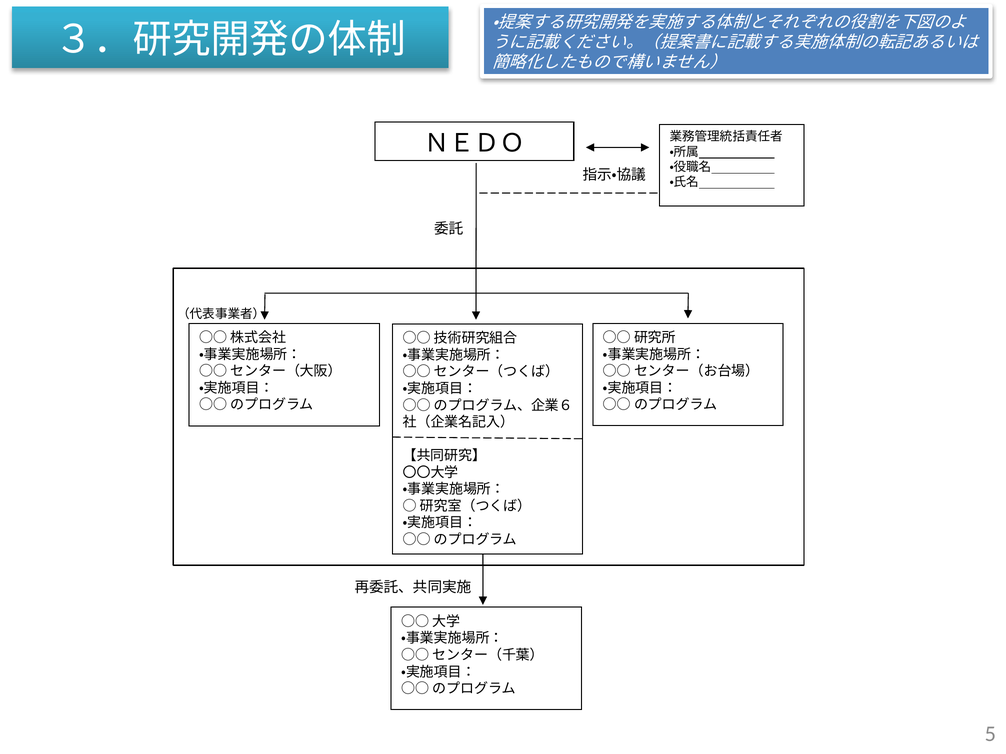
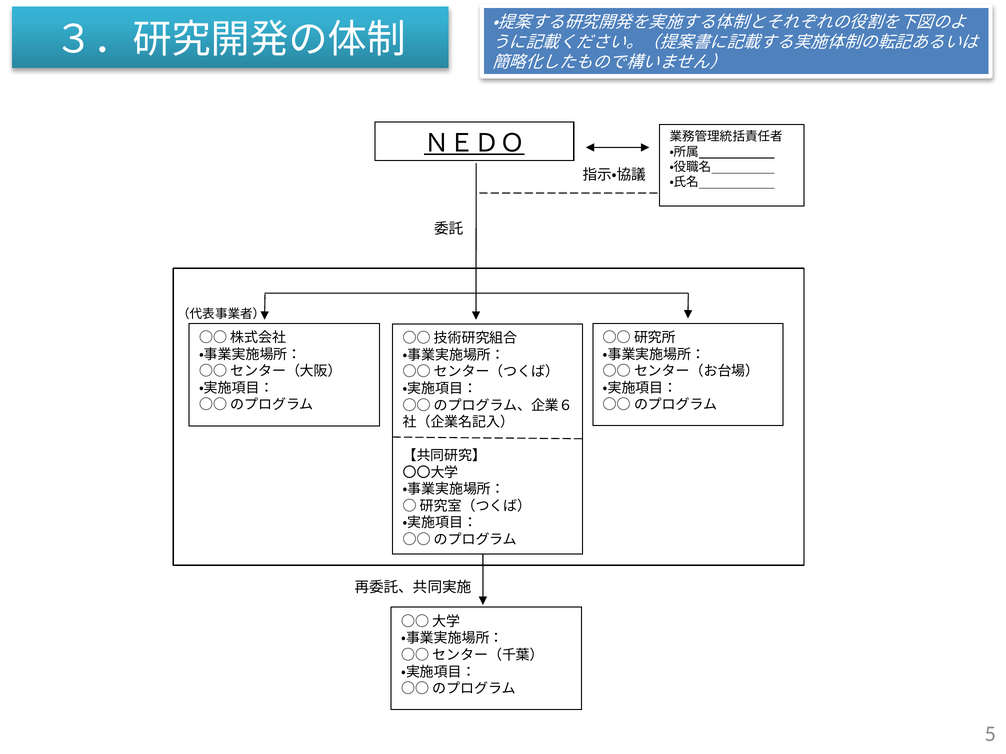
ＮＥＤＯ underline: none -> present
